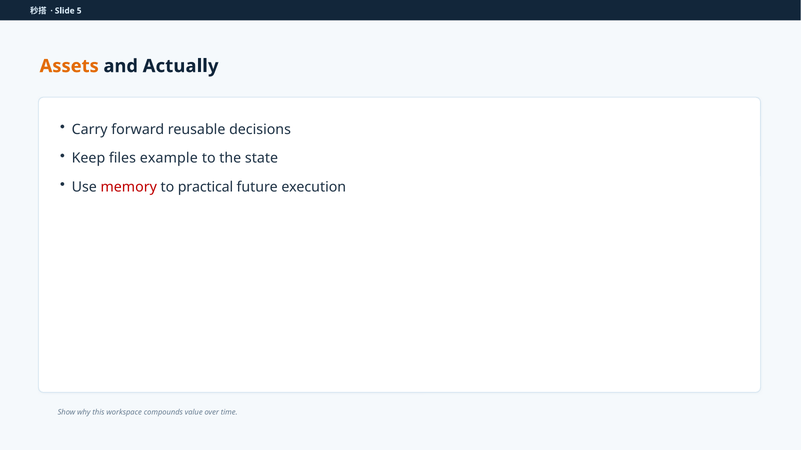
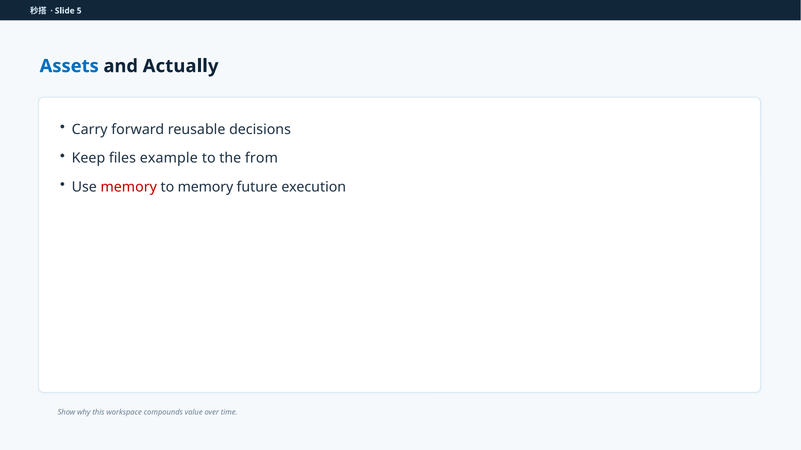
Assets colour: orange -> blue
state: state -> from
to practical: practical -> memory
